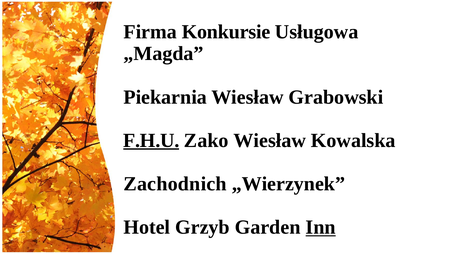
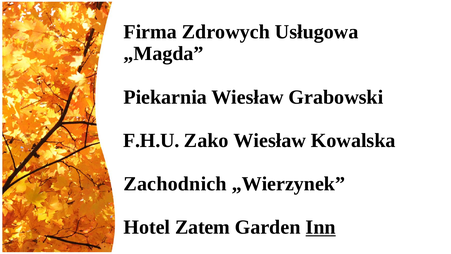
Konkursie: Konkursie -> Zdrowych
F.H.U underline: present -> none
Grzyb: Grzyb -> Zatem
